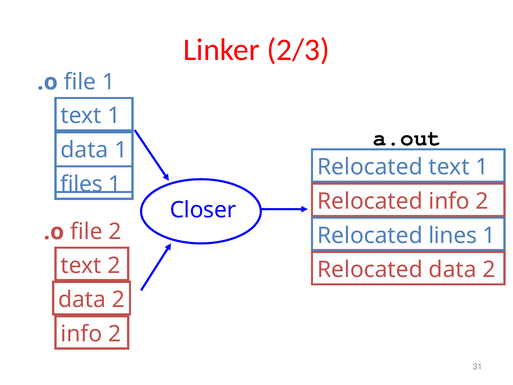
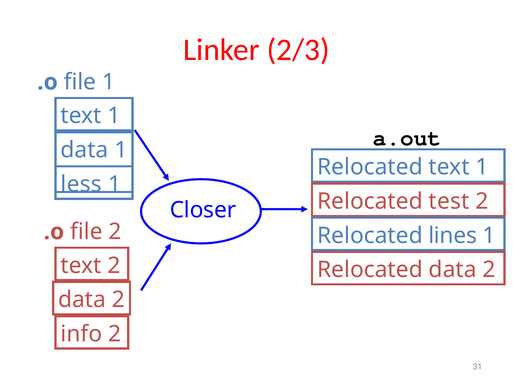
files: files -> less
Relocated info: info -> test
